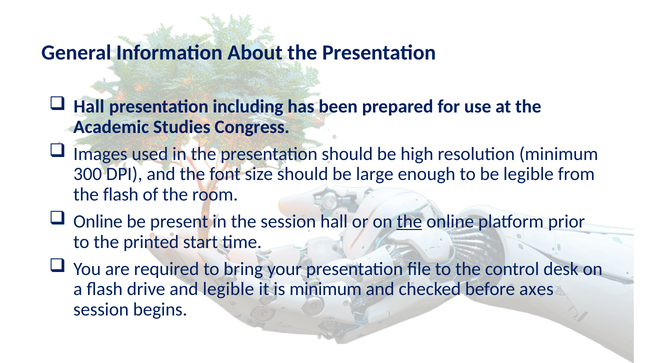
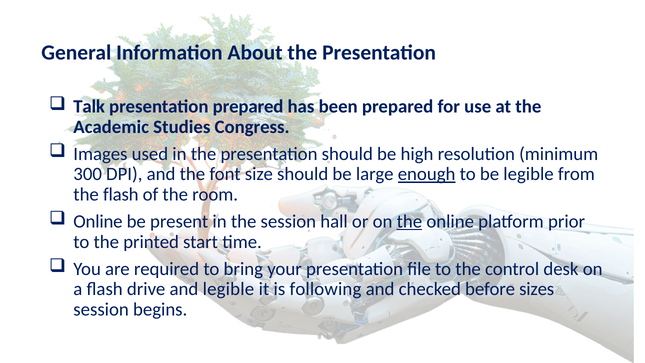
Hall at (89, 107): Hall -> Talk
presentation including: including -> prepared
enough underline: none -> present
is minimum: minimum -> following
axes: axes -> sizes
